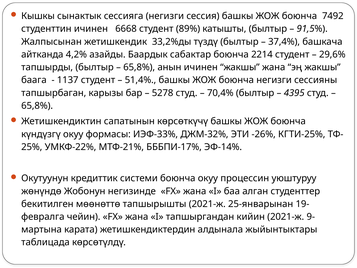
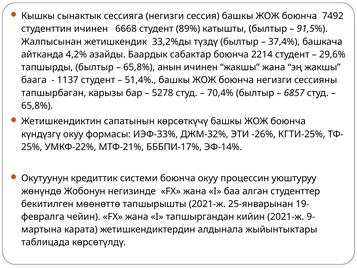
4395: 4395 -> 6857
